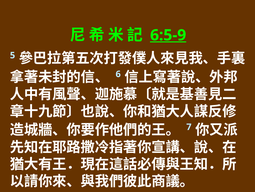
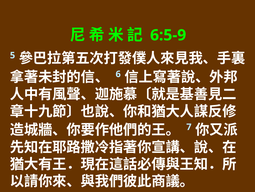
6:5-9 underline: present -> none
